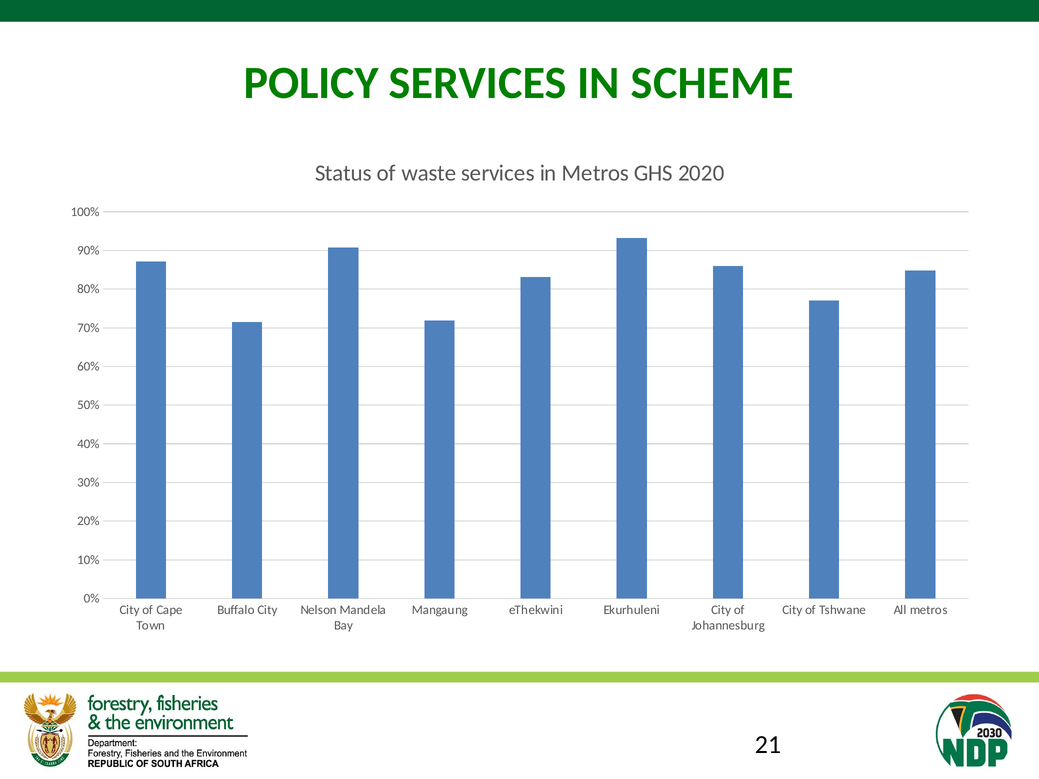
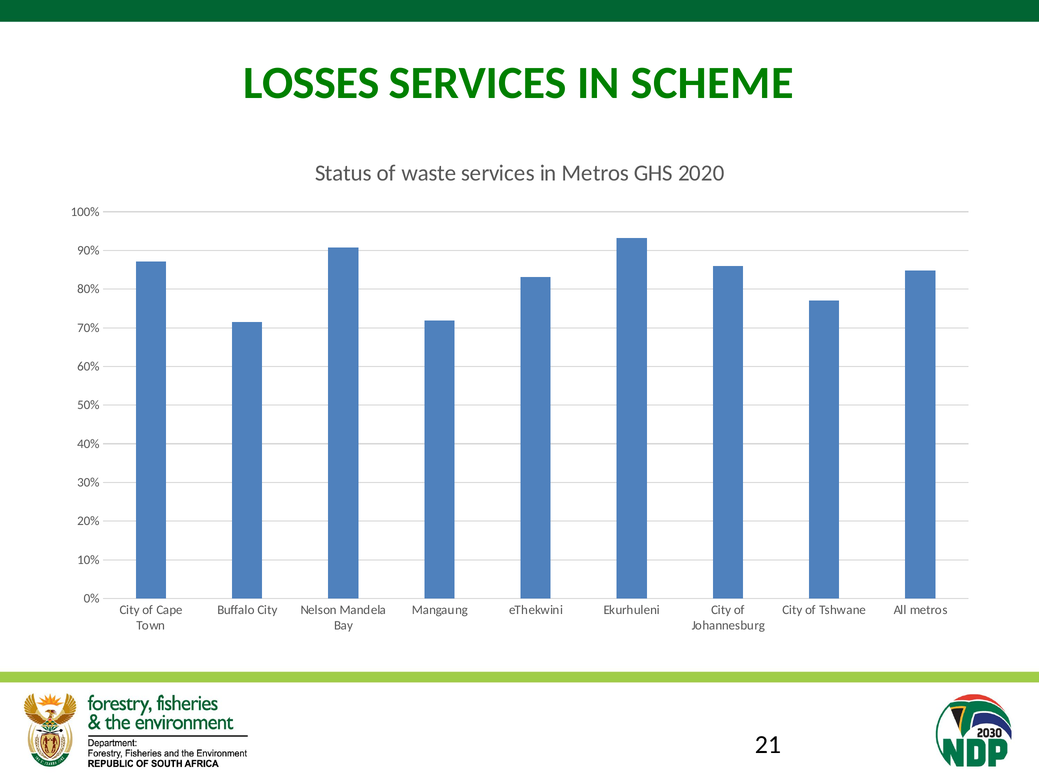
POLICY: POLICY -> LOSSES
